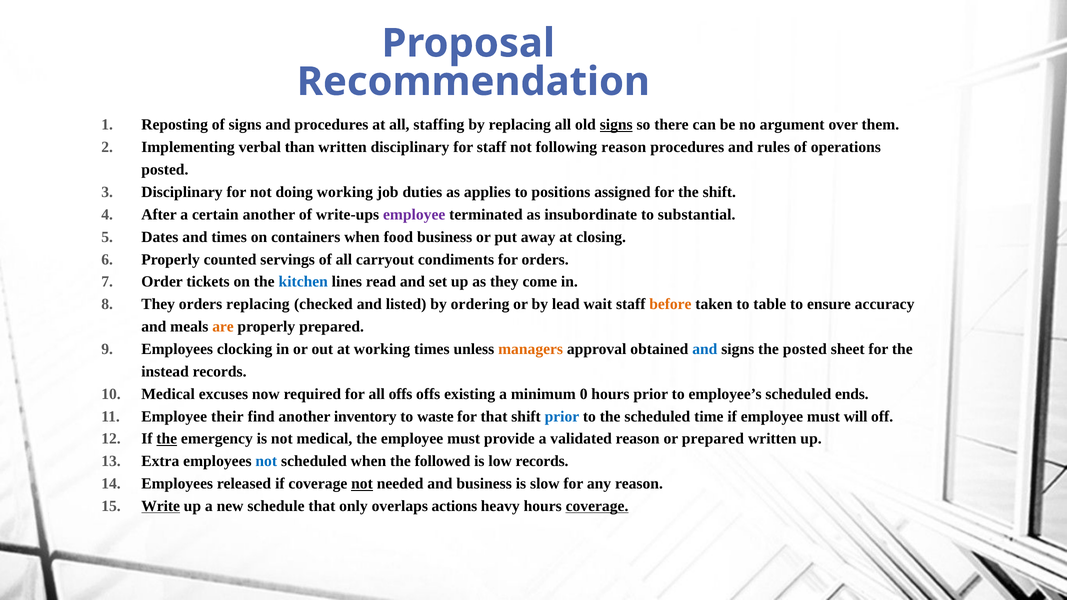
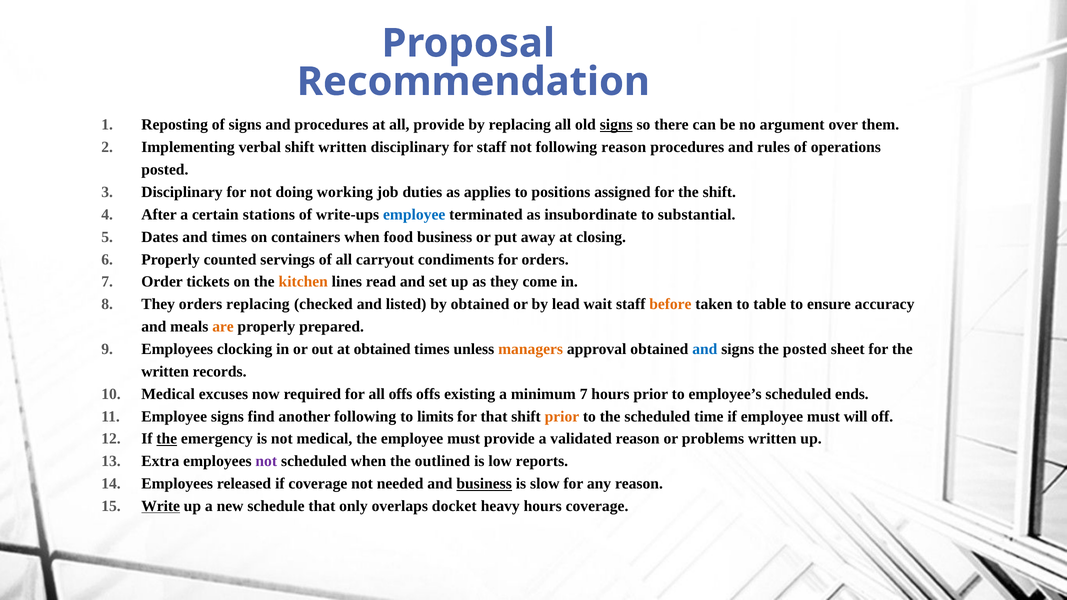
all staffing: staffing -> provide
verbal than: than -> shift
certain another: another -> stations
employee at (414, 215) colour: purple -> blue
kitchen colour: blue -> orange
by ordering: ordering -> obtained
at working: working -> obtained
instead at (165, 372): instead -> written
minimum 0: 0 -> 7
Employee their: their -> signs
another inventory: inventory -> following
waste: waste -> limits
prior at (562, 417) colour: blue -> orange
or prepared: prepared -> problems
not at (266, 461) colour: blue -> purple
followed: followed -> outlined
low records: records -> reports
not at (362, 484) underline: present -> none
business at (484, 484) underline: none -> present
actions: actions -> docket
coverage at (597, 506) underline: present -> none
